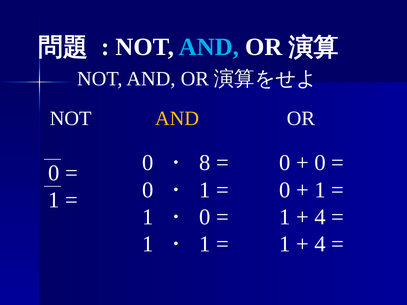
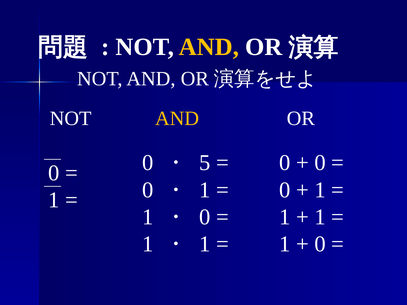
AND at (209, 47) colour: light blue -> yellow
8: 8 -> 5
4 at (320, 217): 4 -> 1
4 at (320, 244): 4 -> 0
